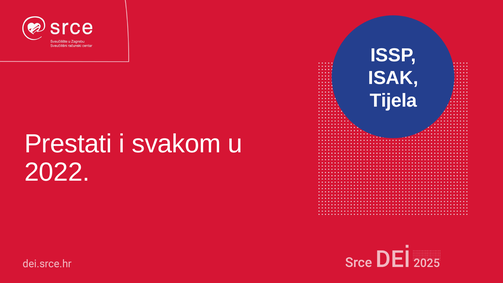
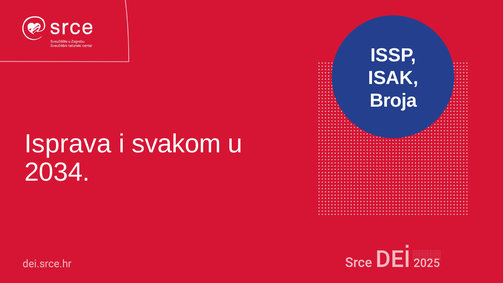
Tijela: Tijela -> Broja
Prestati: Prestati -> Isprava
2022: 2022 -> 2034
